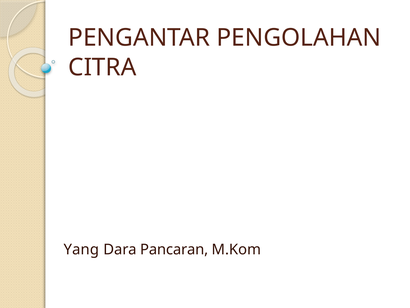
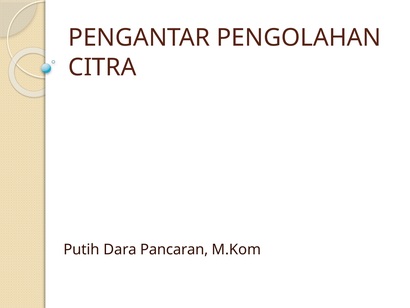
Yang: Yang -> Putih
